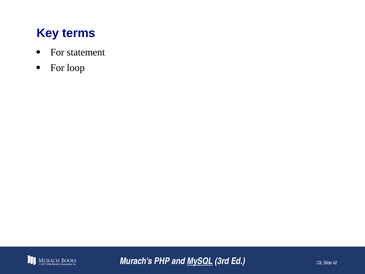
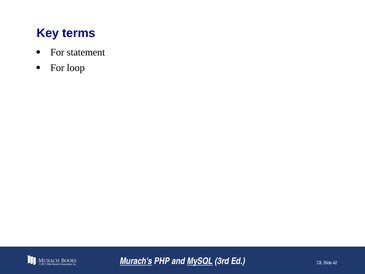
Murach's underline: none -> present
